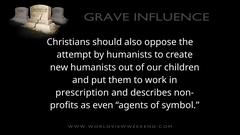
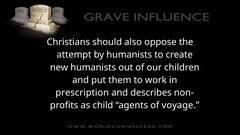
even: even -> child
symbol: symbol -> voyage
